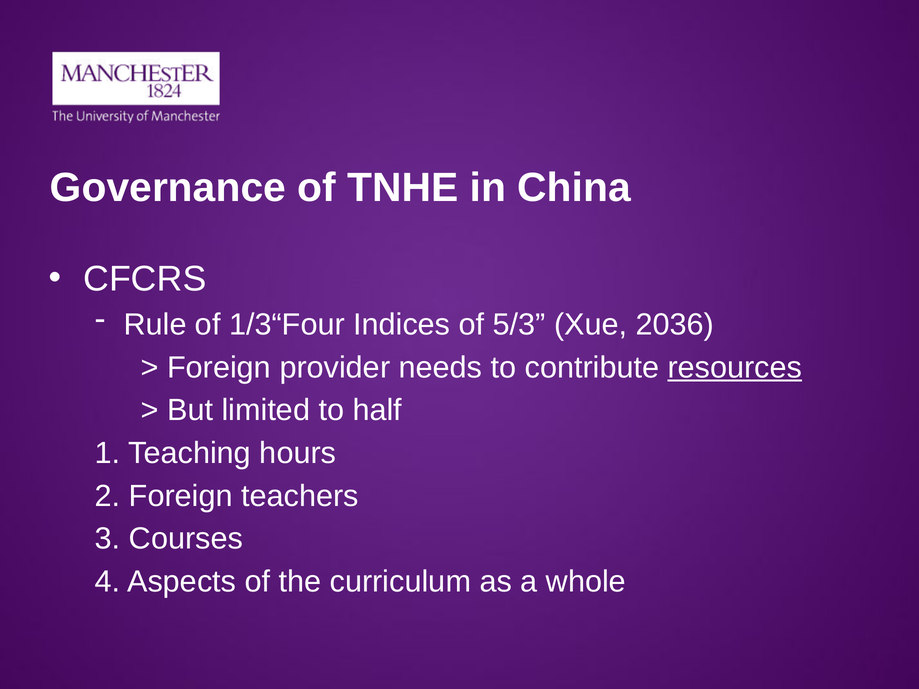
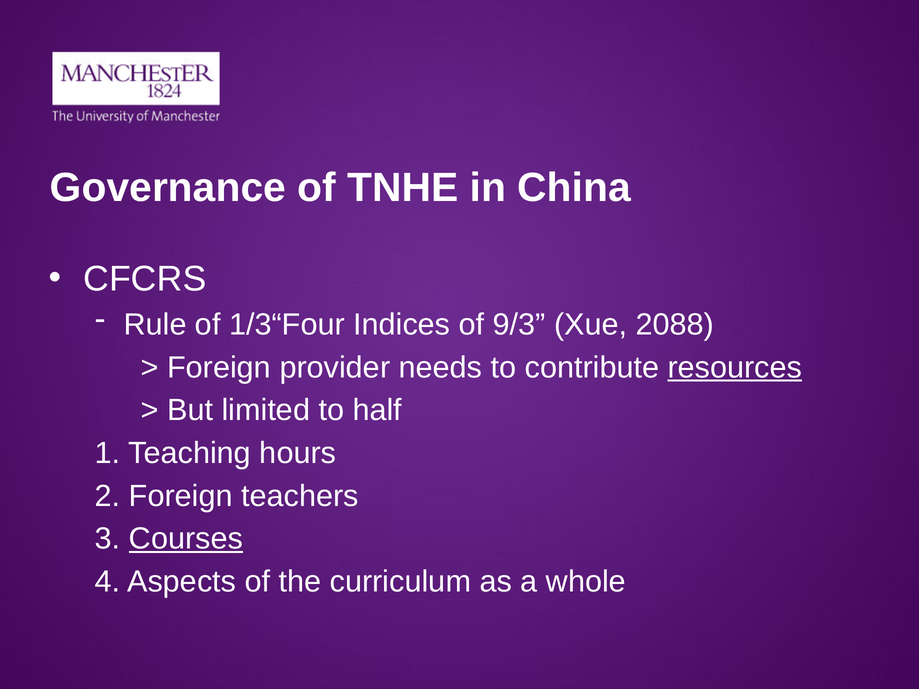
5/3: 5/3 -> 9/3
2036: 2036 -> 2088
Courses underline: none -> present
